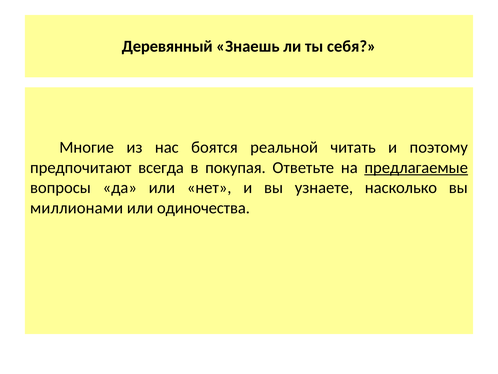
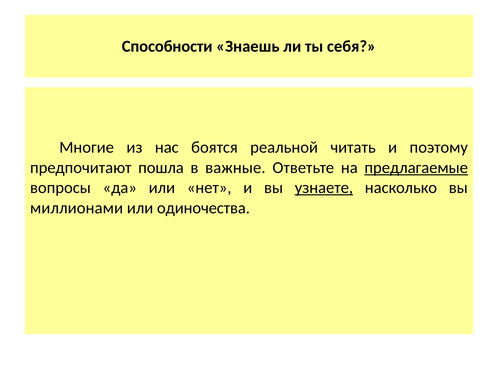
Деревянный: Деревянный -> Способности
всегда: всегда -> пошла
покупая: покупая -> важные
узнаете underline: none -> present
